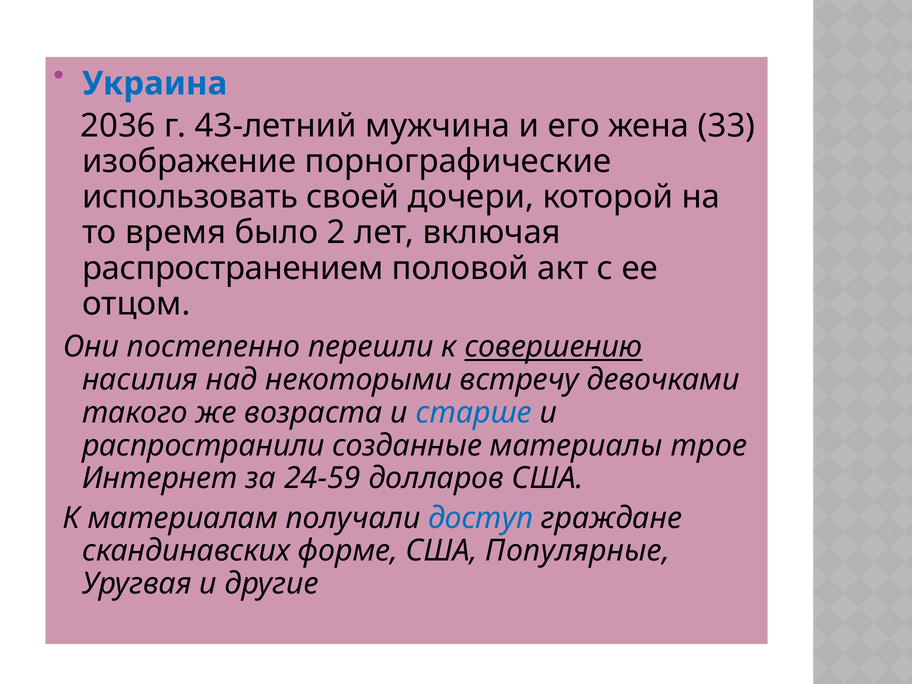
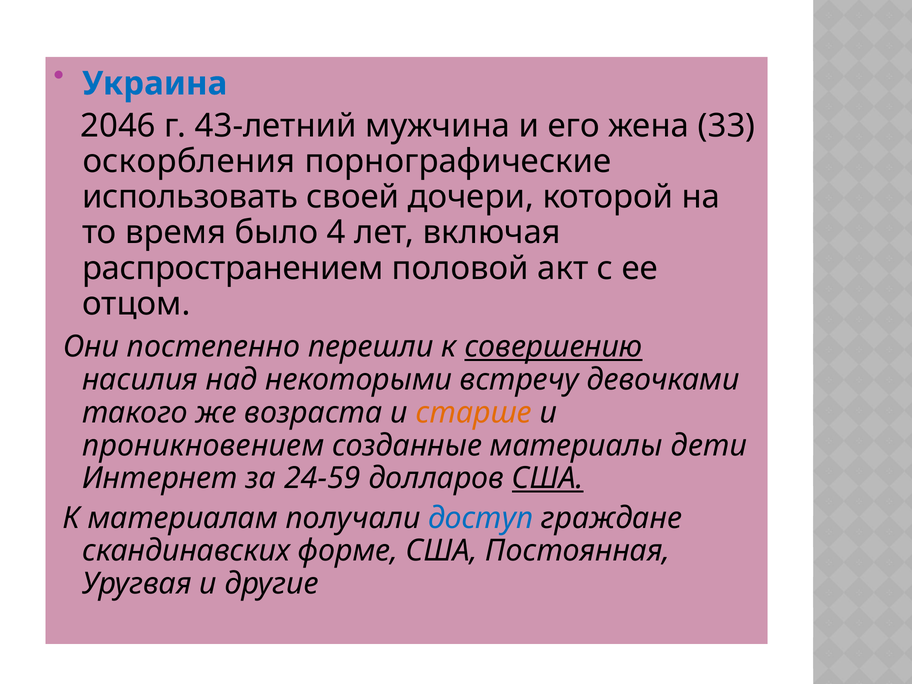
2036: 2036 -> 2046
изображение: изображение -> оскорбления
2: 2 -> 4
старше colour: blue -> orange
распространили: распространили -> проникновением
трое: трое -> дети
США at (548, 478) underline: none -> present
Популярные: Популярные -> Постоянная
